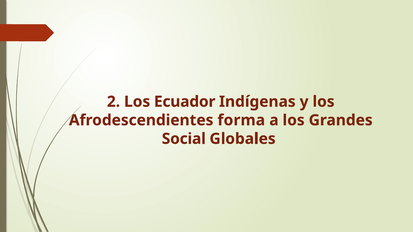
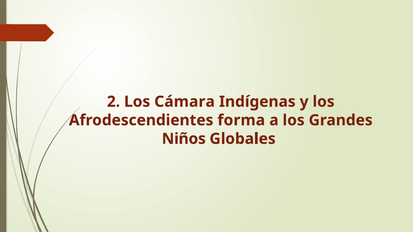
Ecuador: Ecuador -> Cámara
Social: Social -> Niños
